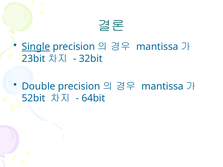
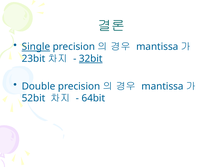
32bit underline: none -> present
